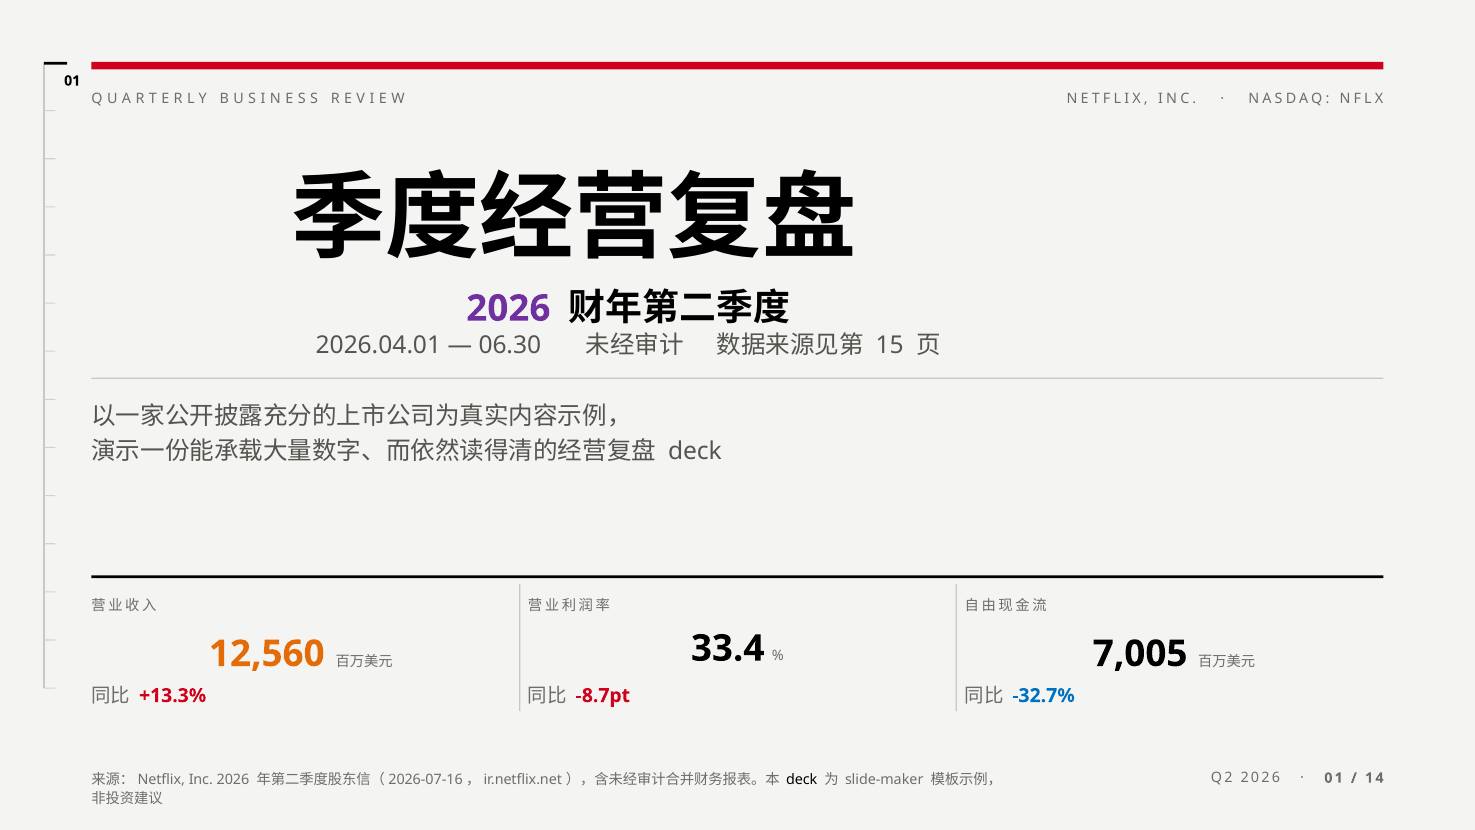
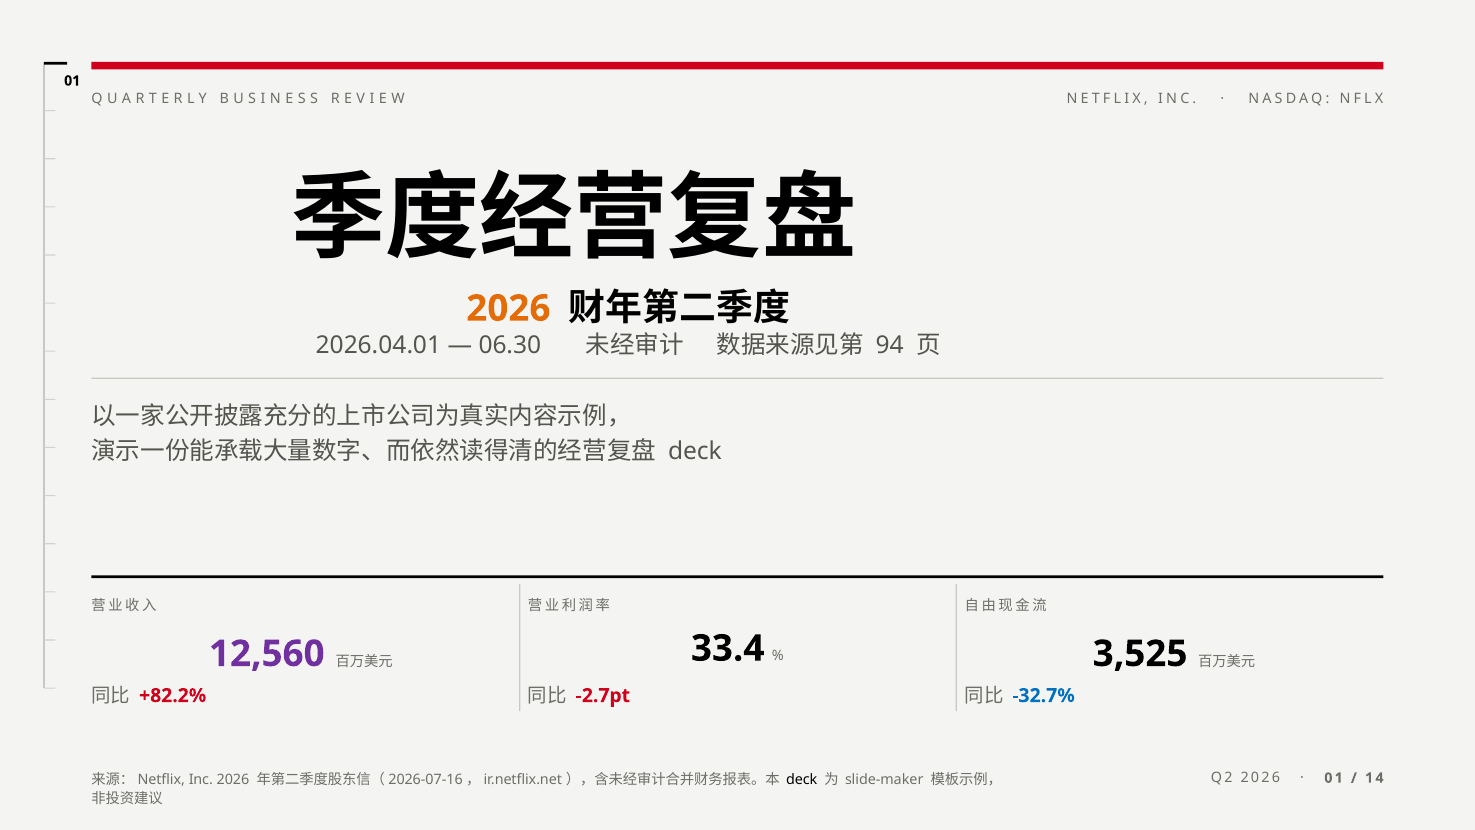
2026 at (508, 308) colour: purple -> orange
15: 15 -> 94
12,560 colour: orange -> purple
7,005: 7,005 -> 3,525
+13.3%: +13.3% -> +82.2%
-8.7pt: -8.7pt -> -2.7pt
